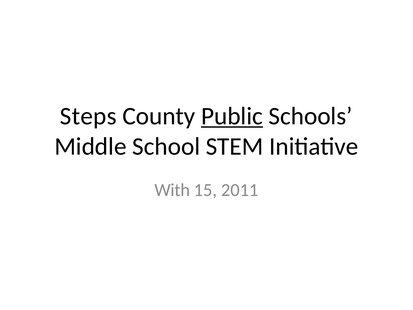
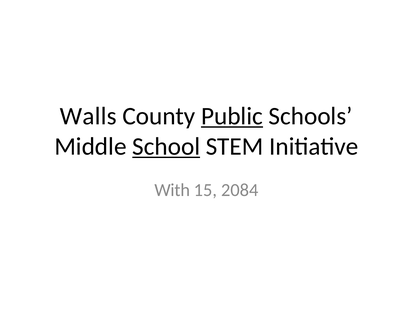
Steps: Steps -> Walls
School underline: none -> present
2011: 2011 -> 2084
